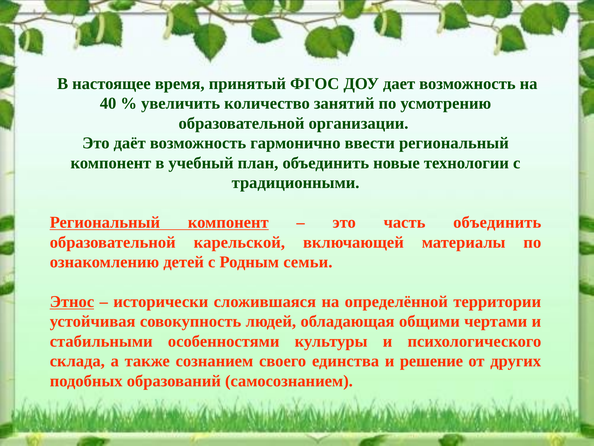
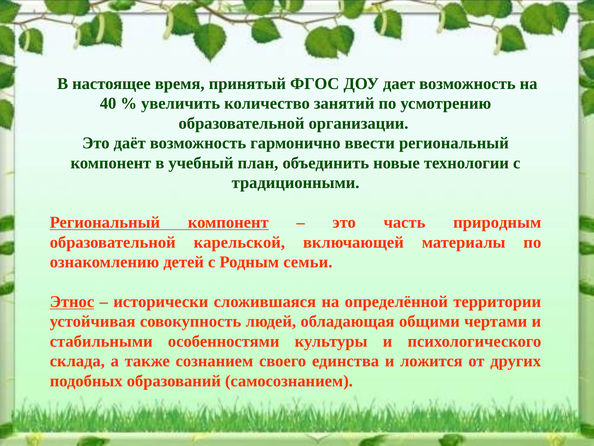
часть объединить: объединить -> природным
решение: решение -> ложится
